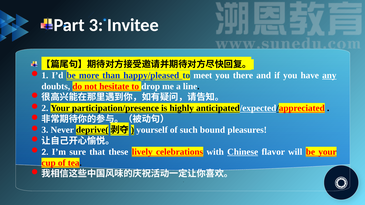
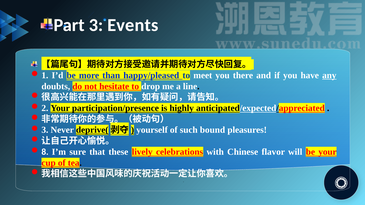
Invitee: Invitee -> Events
2: 2 -> 8
Chinese underline: present -> none
